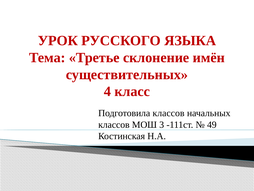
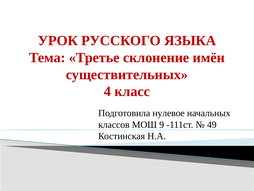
Подготовила классов: классов -> нулевое
3: 3 -> 9
